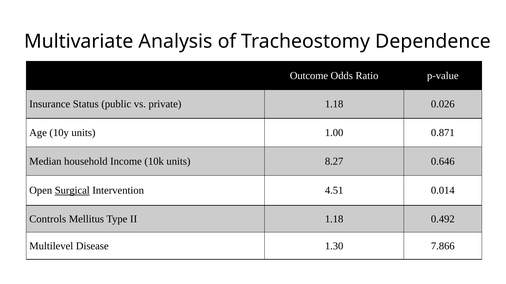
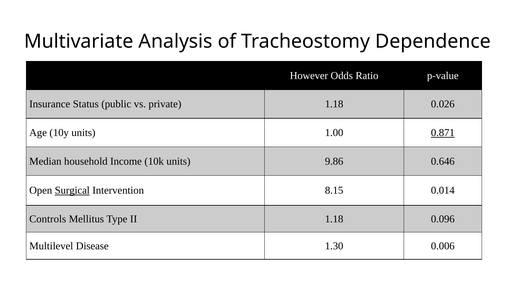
Outcome: Outcome -> However
0.871 underline: none -> present
8.27: 8.27 -> 9.86
4.51: 4.51 -> 8.15
0.492: 0.492 -> 0.096
7.866: 7.866 -> 0.006
